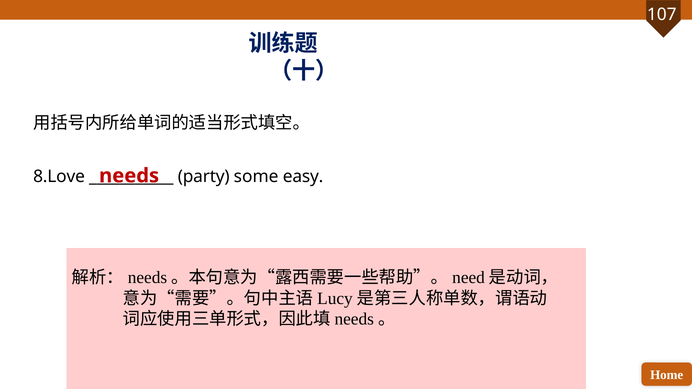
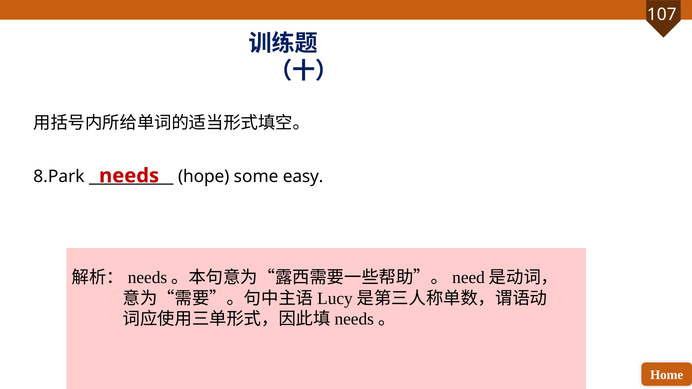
8.Love: 8.Love -> 8.Park
party: party -> hope
